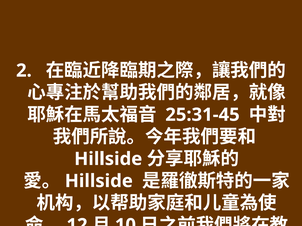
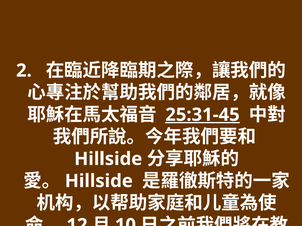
25:31-45 underline: none -> present
